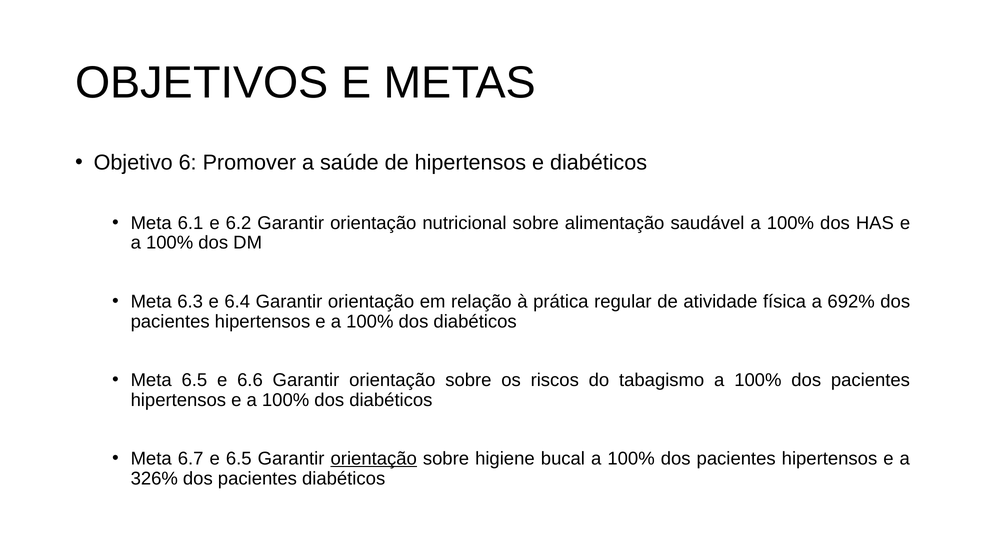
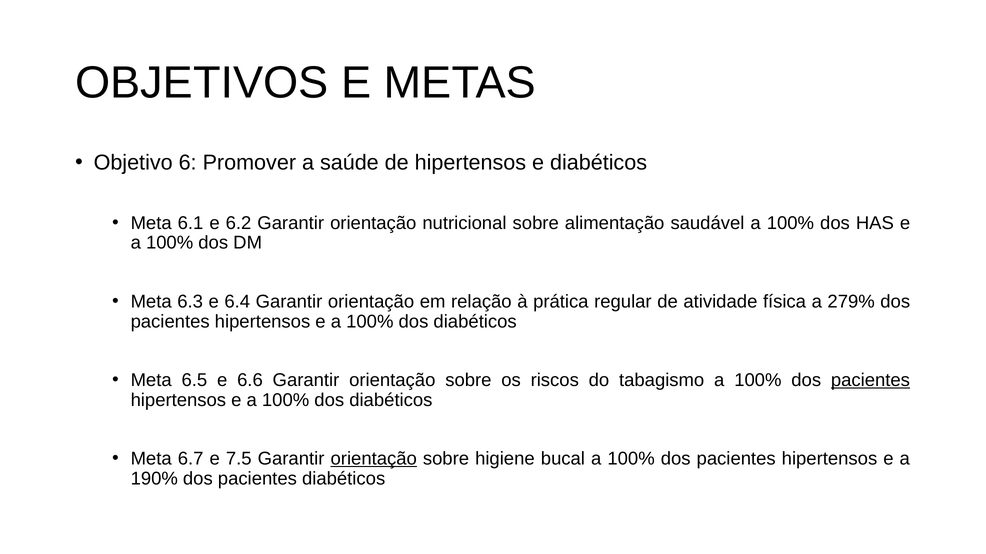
692%: 692% -> 279%
pacientes at (870, 380) underline: none -> present
e 6.5: 6.5 -> 7.5
326%: 326% -> 190%
